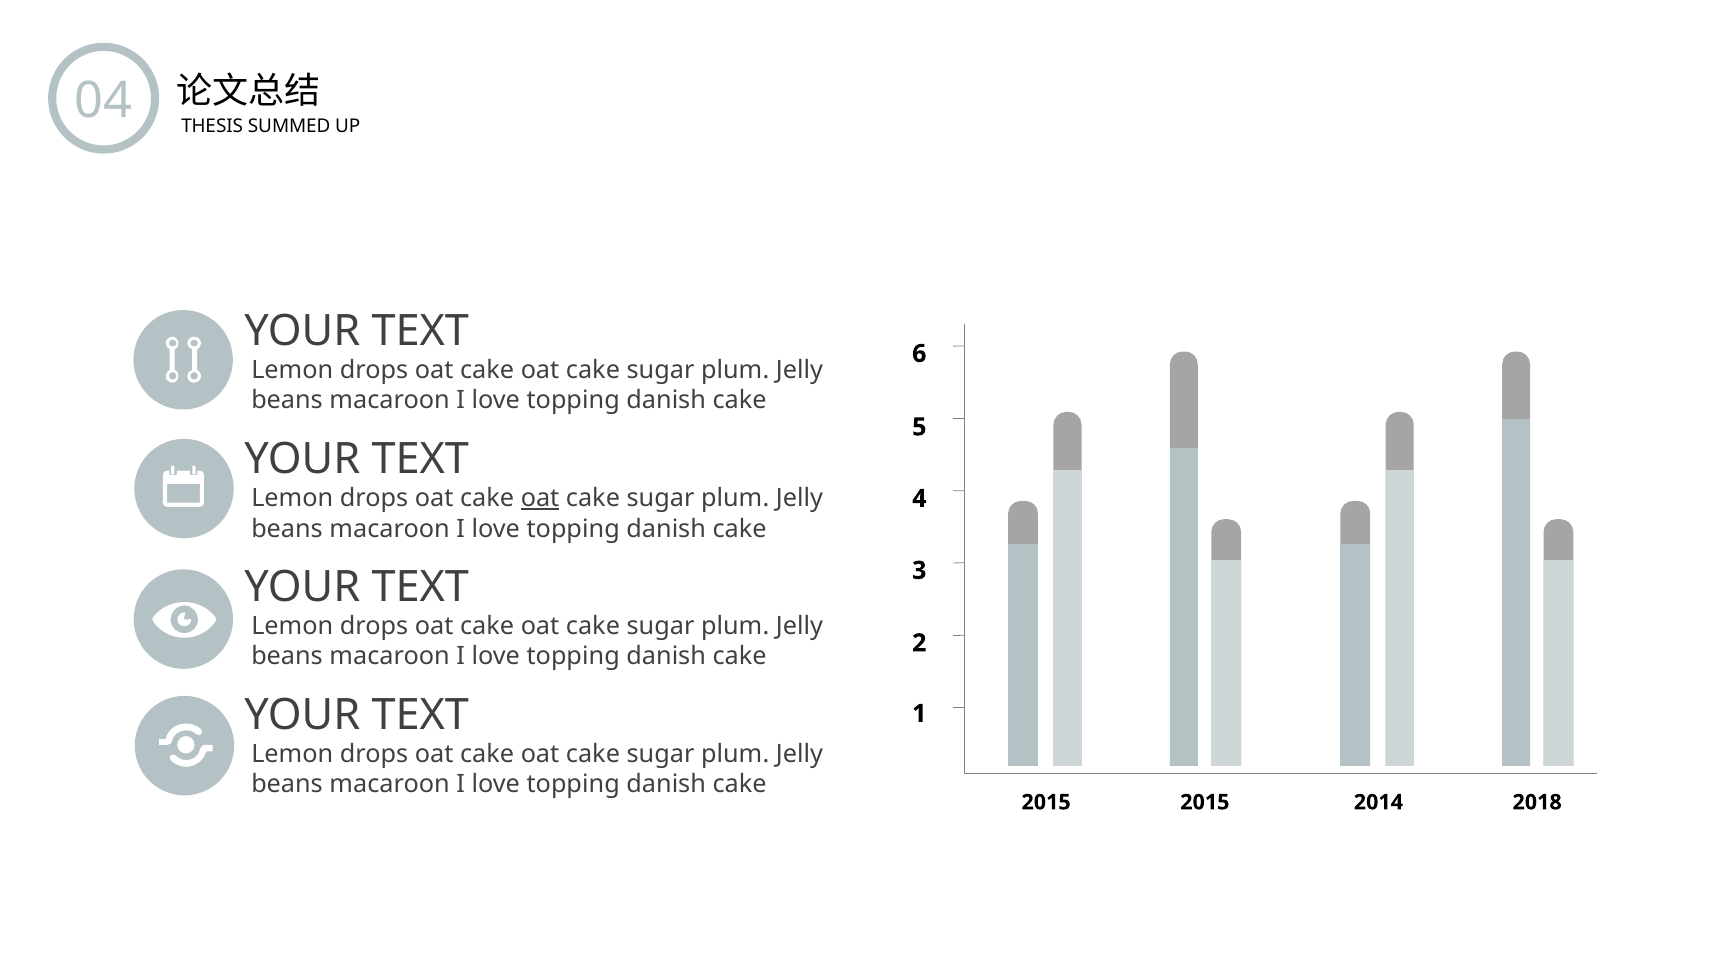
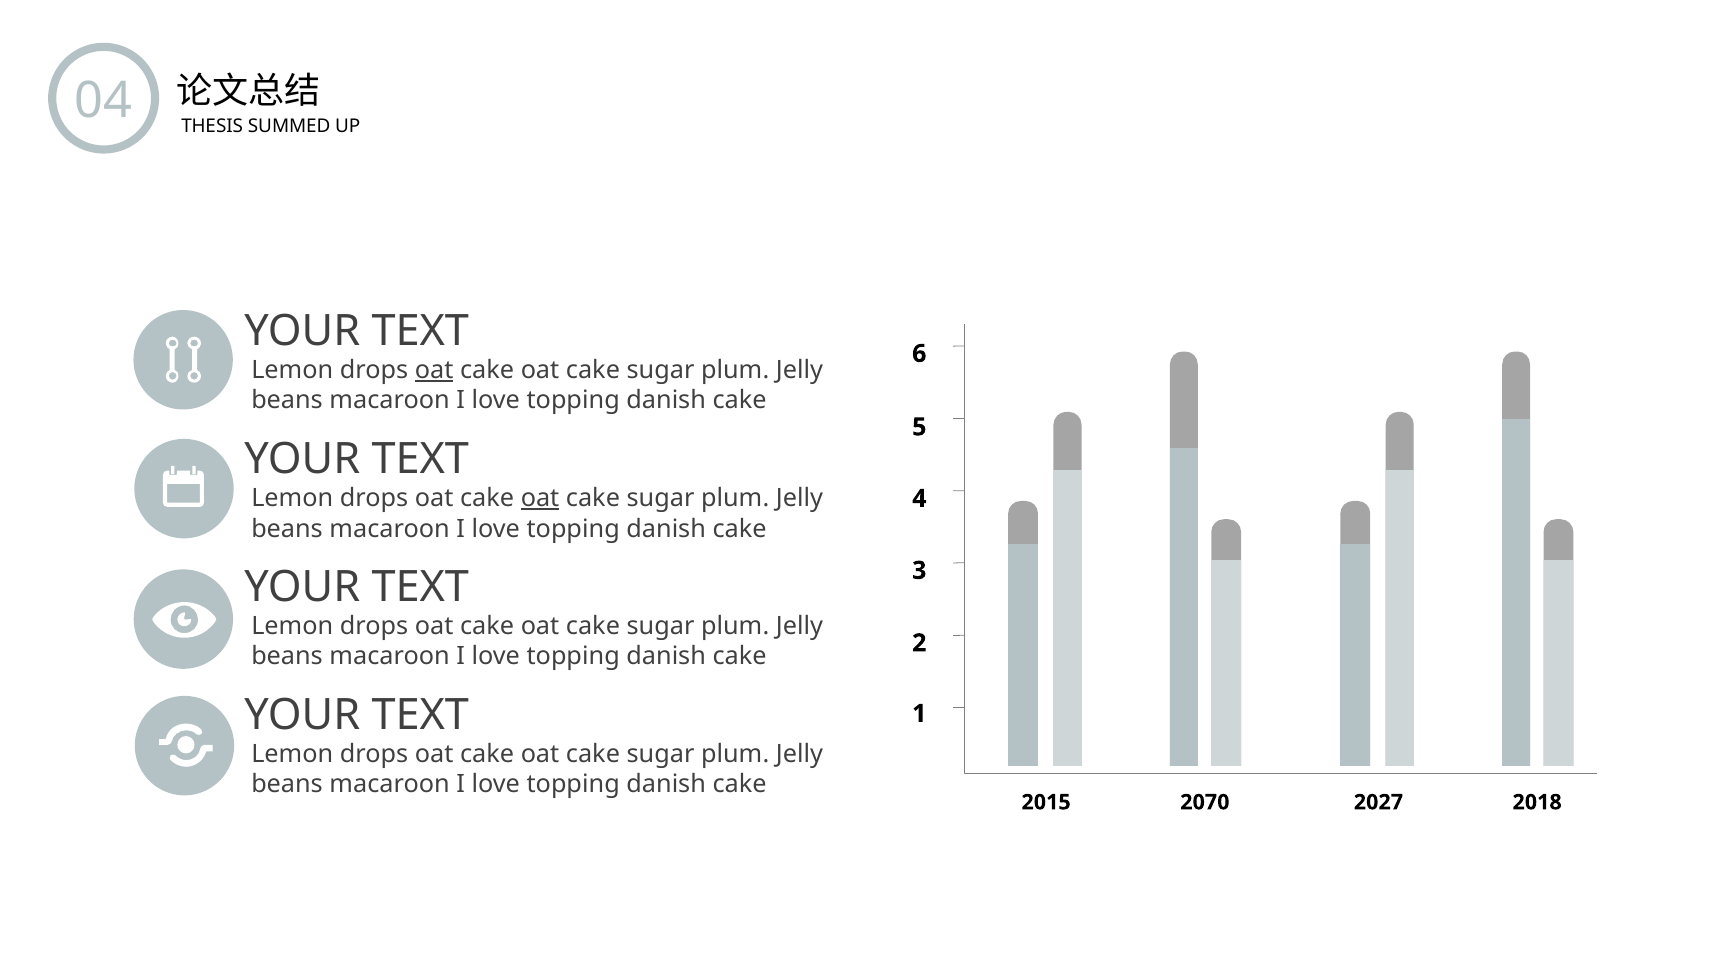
oat at (434, 370) underline: none -> present
2015 at (1205, 802): 2015 -> 2070
2014: 2014 -> 2027
